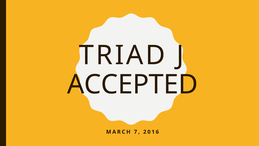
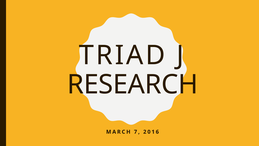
ACCEPTED: ACCEPTED -> RESEARCH
